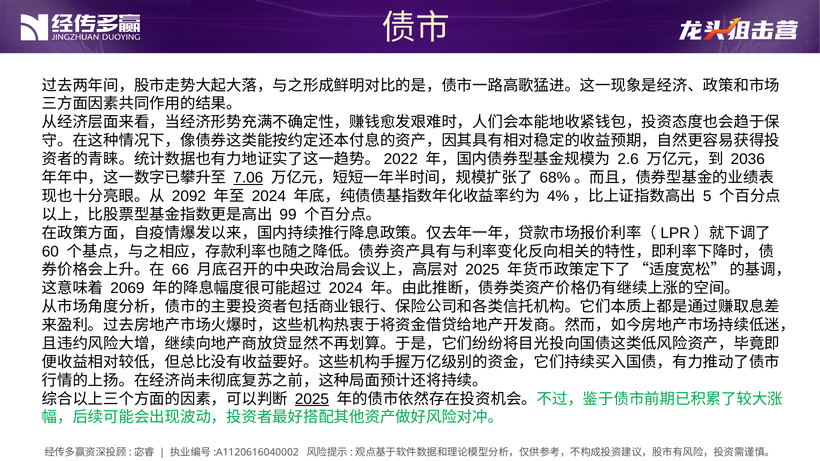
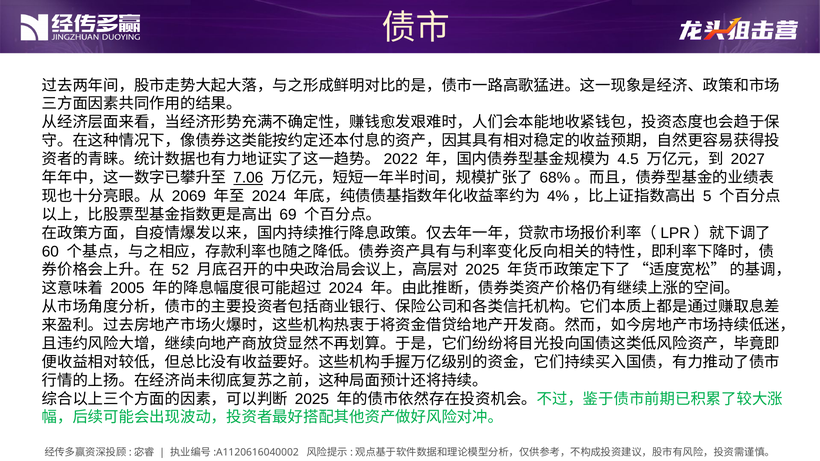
2.6: 2.6 -> 4.5
2036: 2036 -> 2027
2092: 2092 -> 2069
99: 99 -> 69
66: 66 -> 52
2069: 2069 -> 2005
2025 at (312, 399) underline: present -> none
